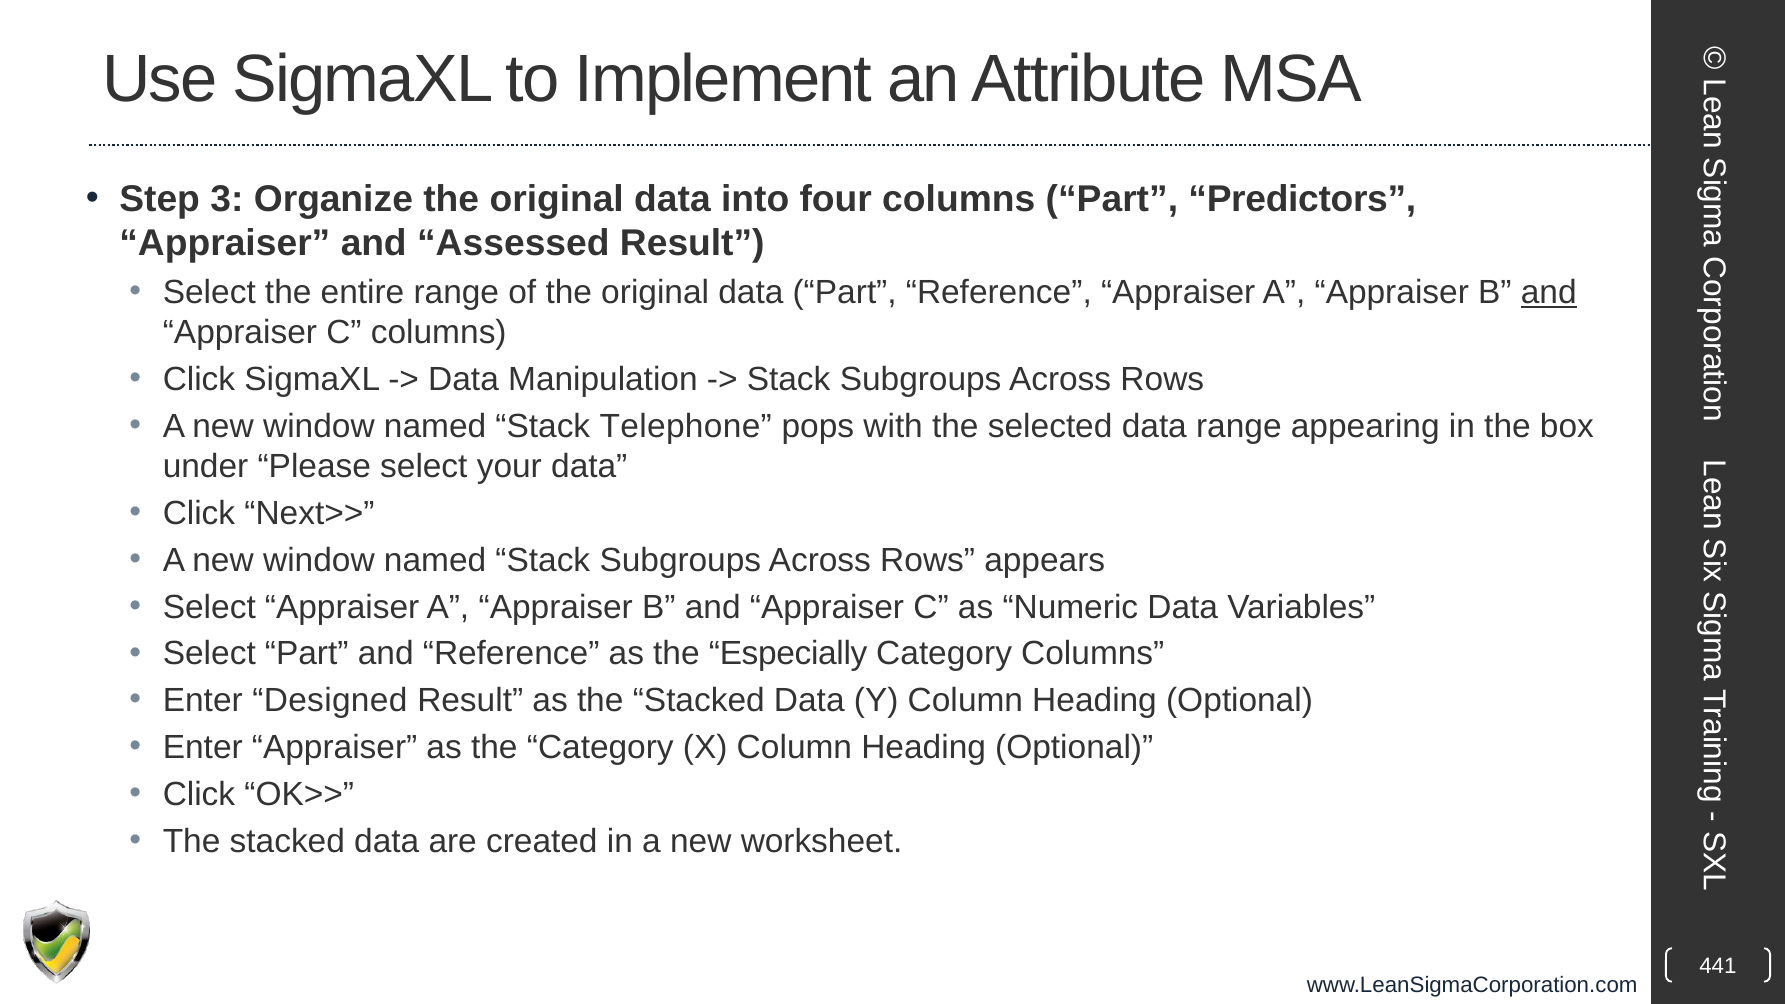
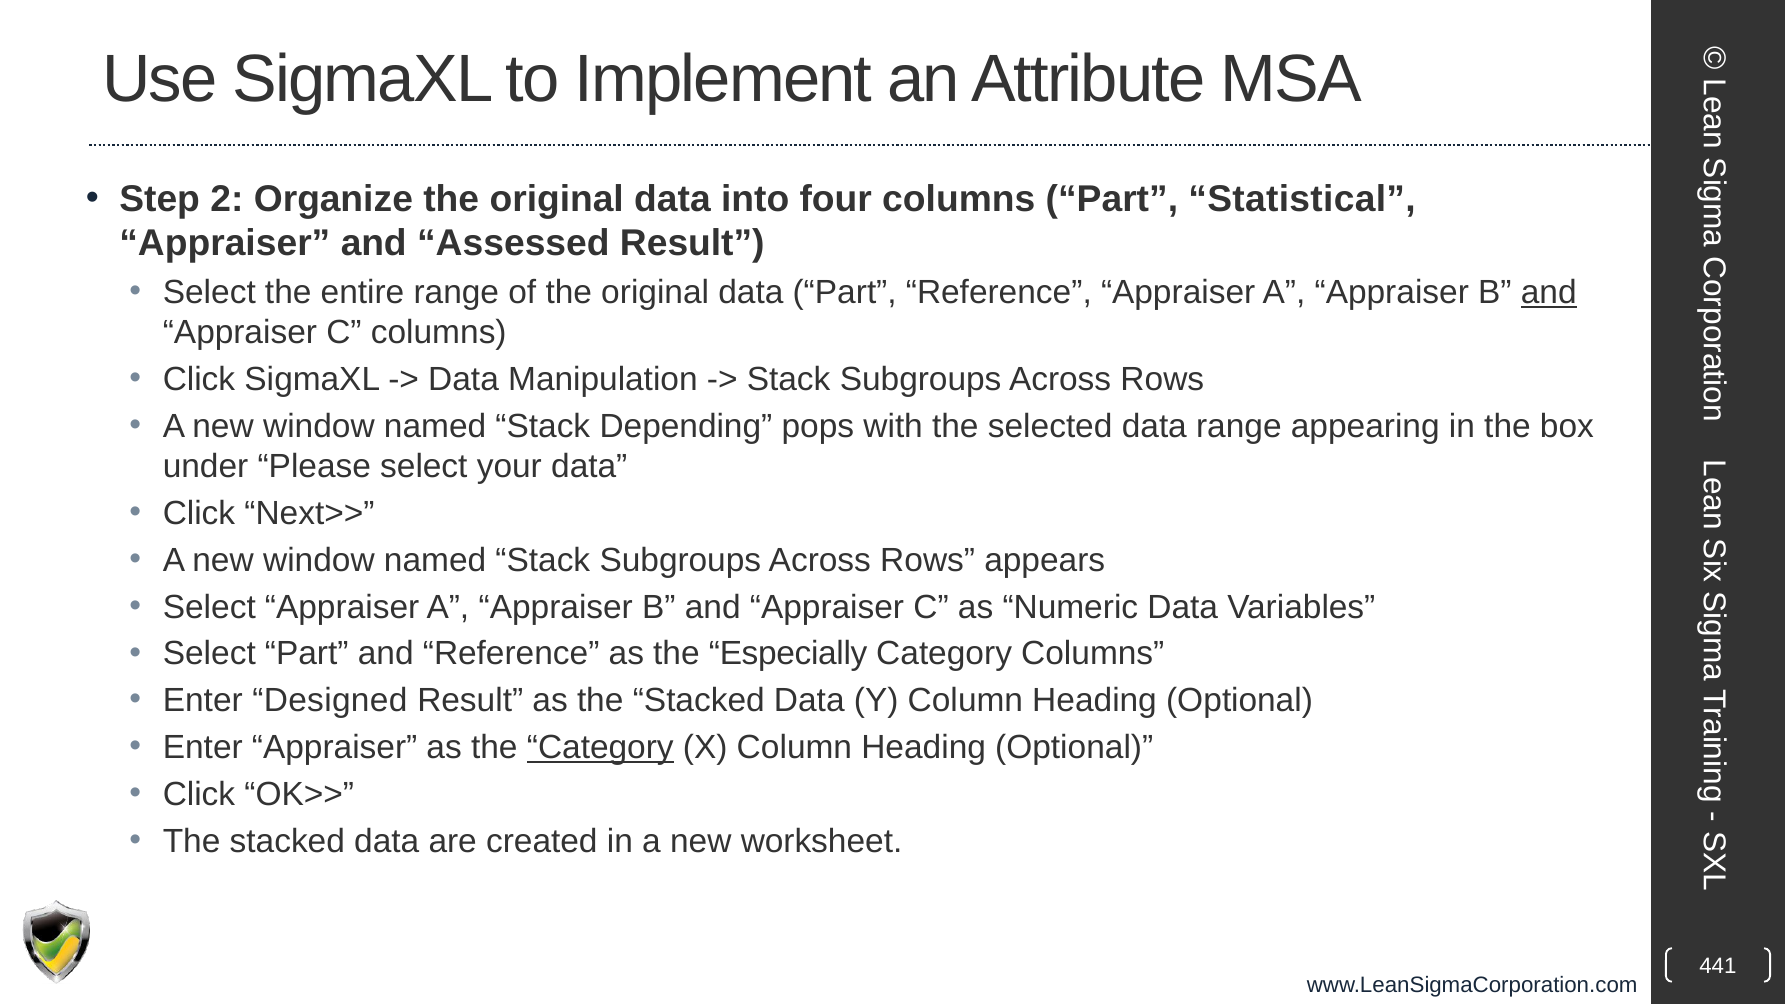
3: 3 -> 2
Predictors: Predictors -> Statistical
Telephone: Telephone -> Depending
Category at (600, 748) underline: none -> present
